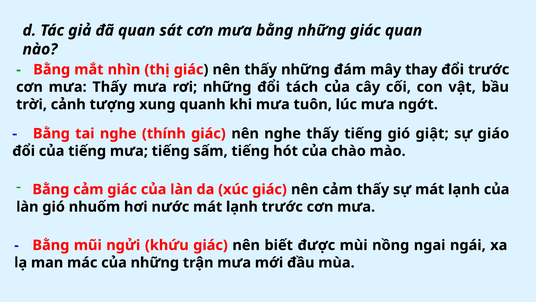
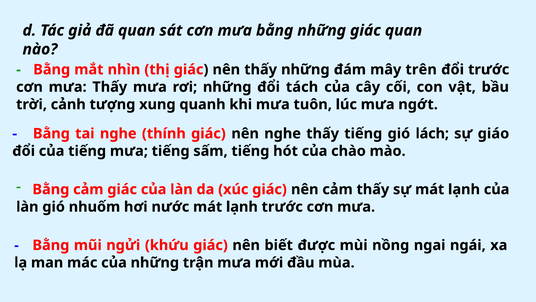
thay: thay -> trên
giật: giật -> lách
